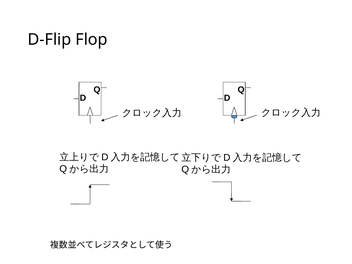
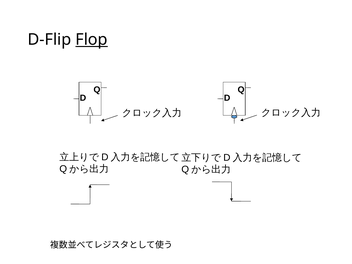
Flop underline: none -> present
